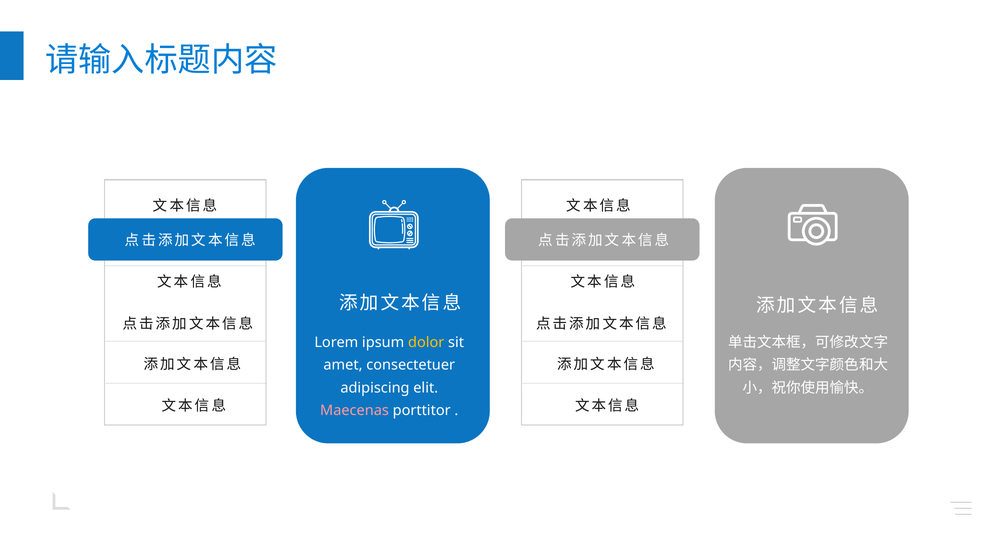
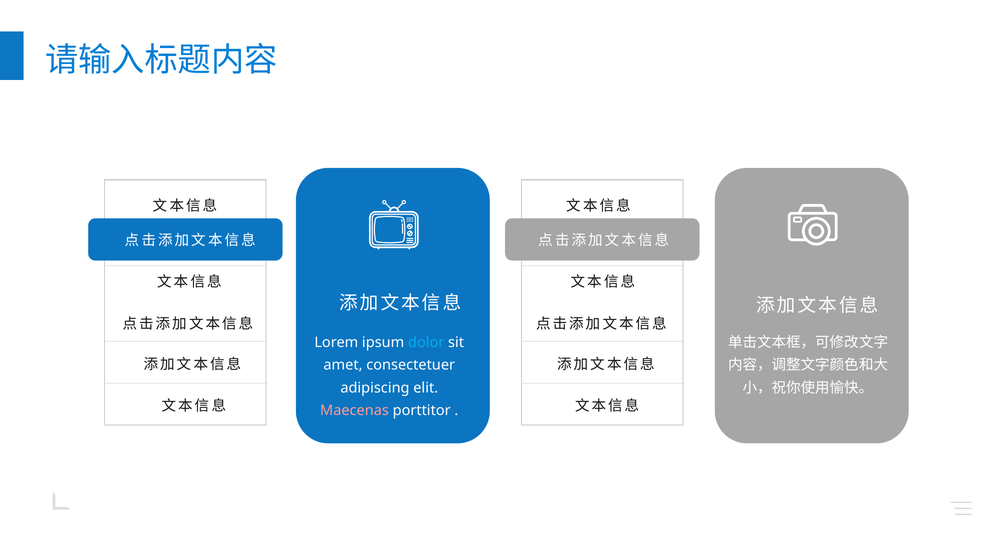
dolor colour: yellow -> light blue
